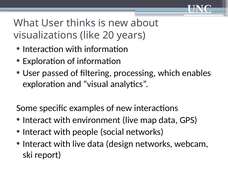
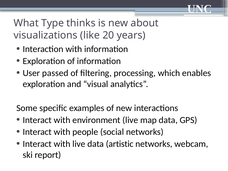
What User: User -> Type
design: design -> artistic
